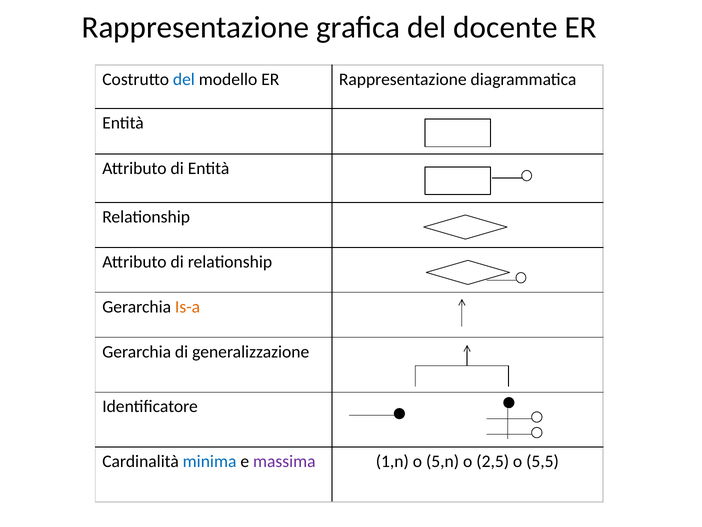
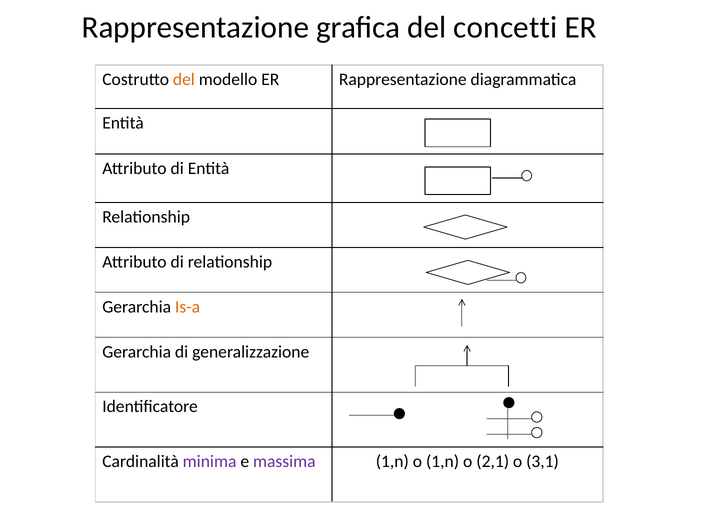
docente: docente -> concetti
del at (184, 79) colour: blue -> orange
minima colour: blue -> purple
o 5,n: 5,n -> 1,n
2,5: 2,5 -> 2,1
5,5: 5,5 -> 3,1
